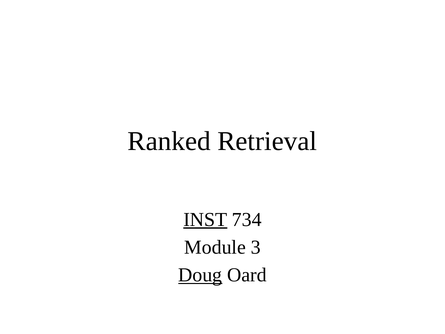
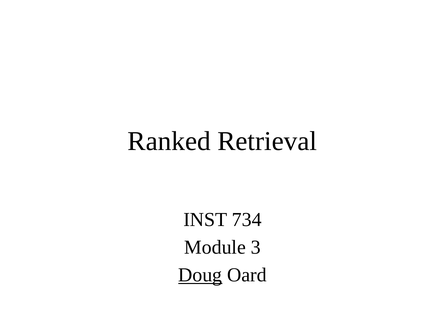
INST underline: present -> none
